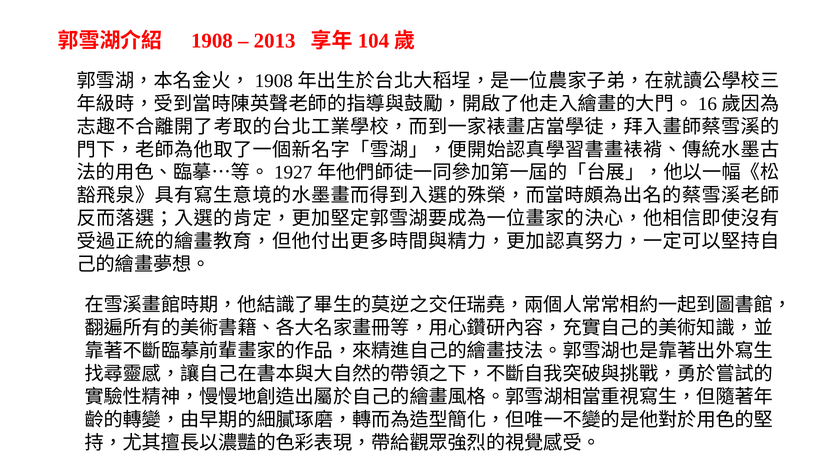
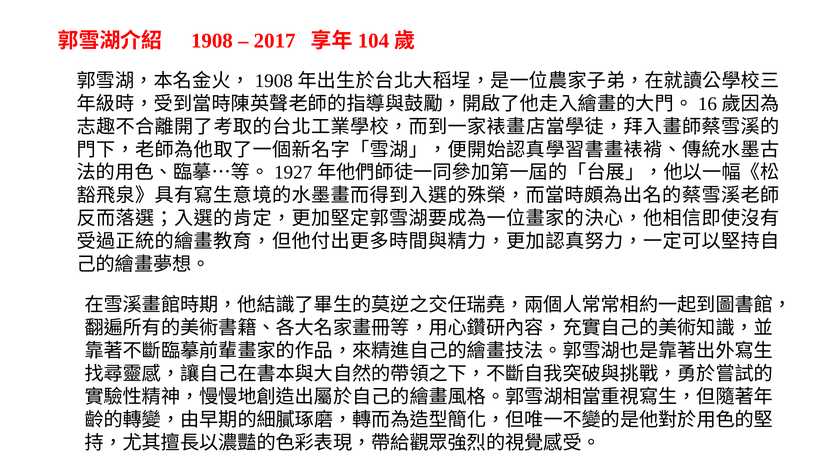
2013: 2013 -> 2017
